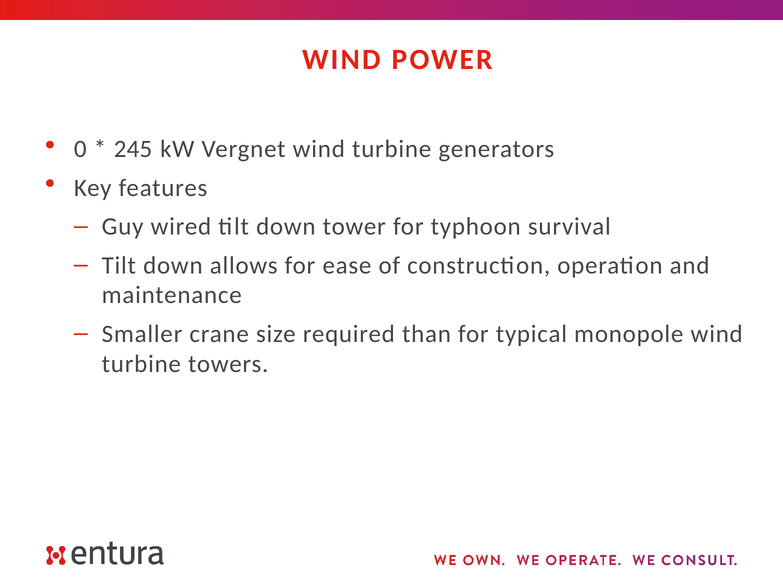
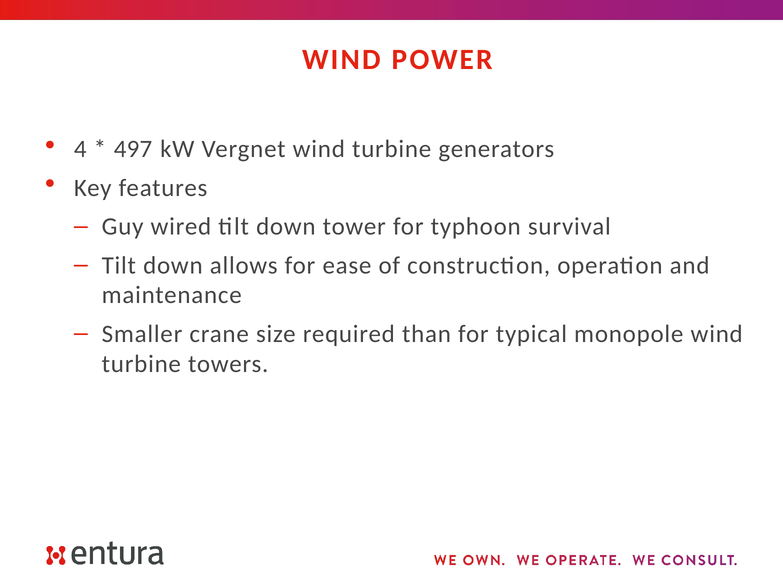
0: 0 -> 4
245: 245 -> 497
